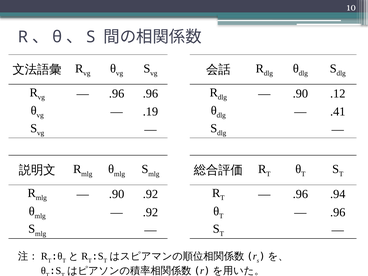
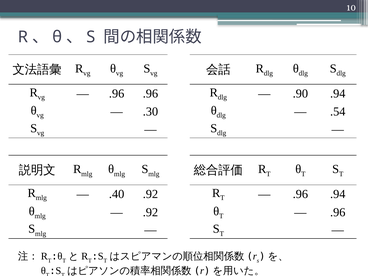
.90 .12: .12 -> .94
.19: .19 -> .30
.41: .41 -> .54
.90 at (117, 194): .90 -> .40
